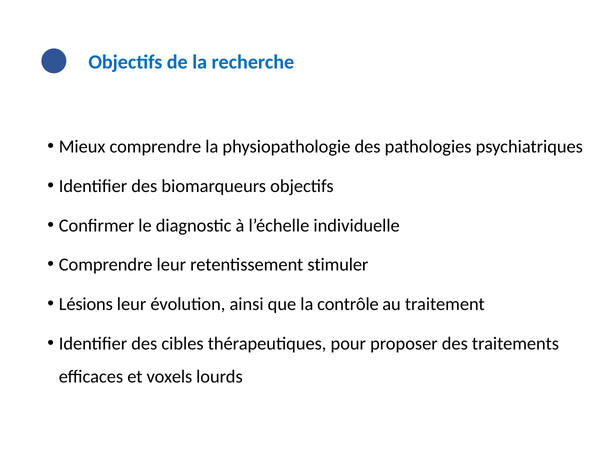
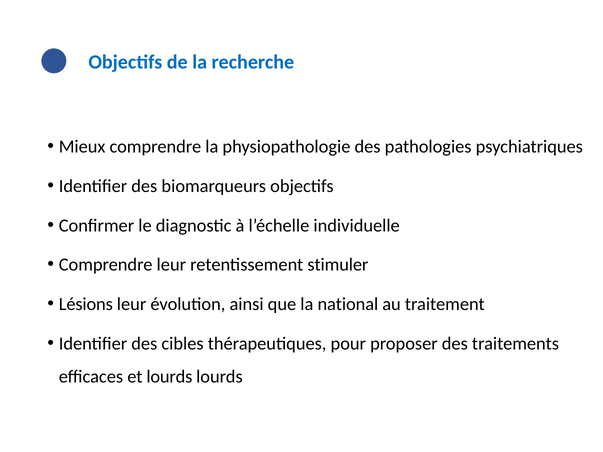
contrôle: contrôle -> national
et voxels: voxels -> lourds
